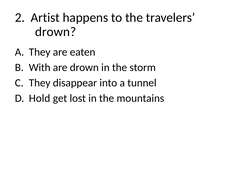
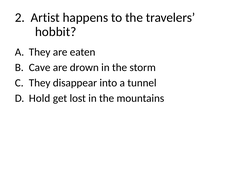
drown at (56, 32): drown -> hobbit
With: With -> Cave
